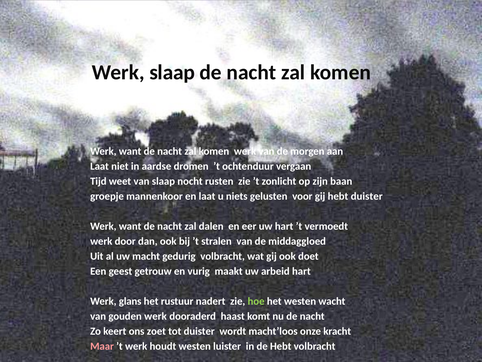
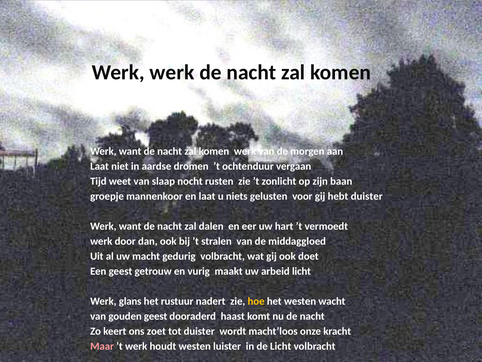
Werk slaap: slaap -> werk
arbeid hart: hart -> licht
hoe colour: light green -> yellow
gouden werk: werk -> geest
de Hebt: Hebt -> Licht
